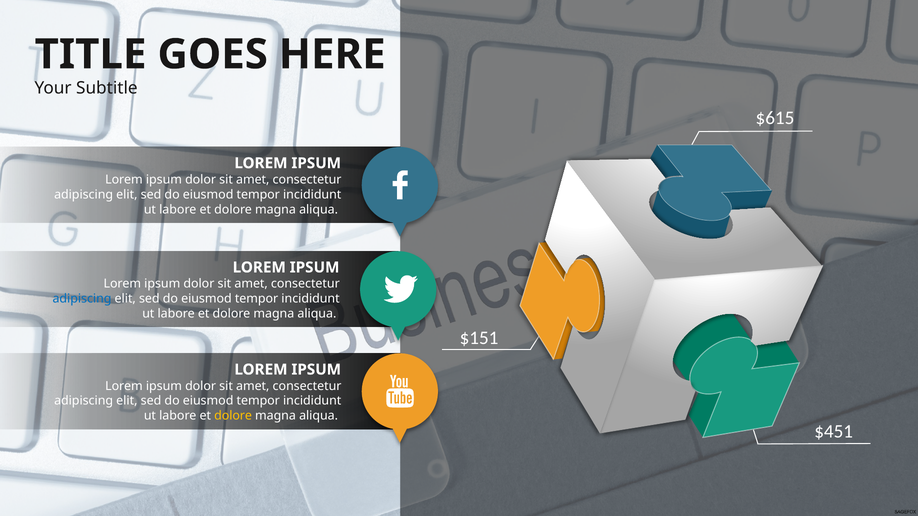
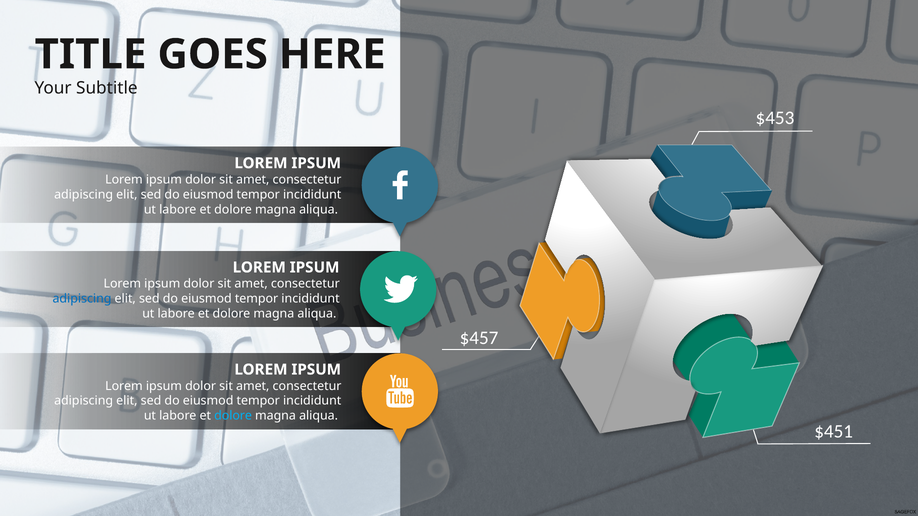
$615: $615 -> $453
$151: $151 -> $457
dolore at (233, 416) colour: yellow -> light blue
